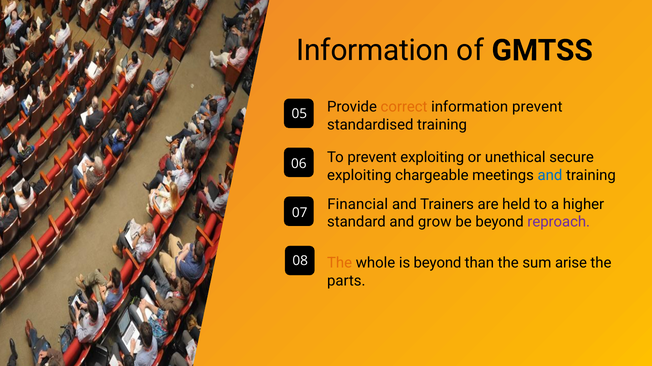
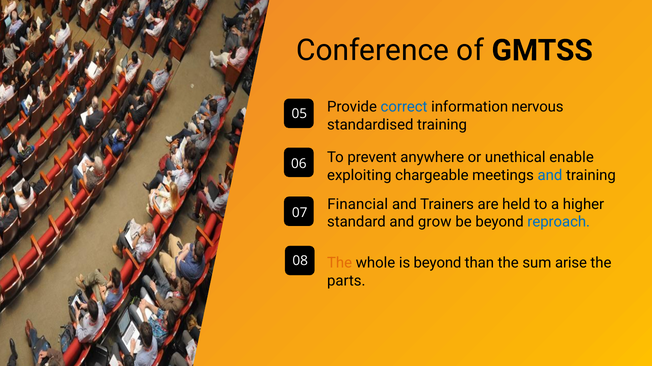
Information at (373, 51): Information -> Conference
correct colour: orange -> blue
information prevent: prevent -> nervous
prevent exploiting: exploiting -> anywhere
secure: secure -> enable
reproach colour: purple -> blue
